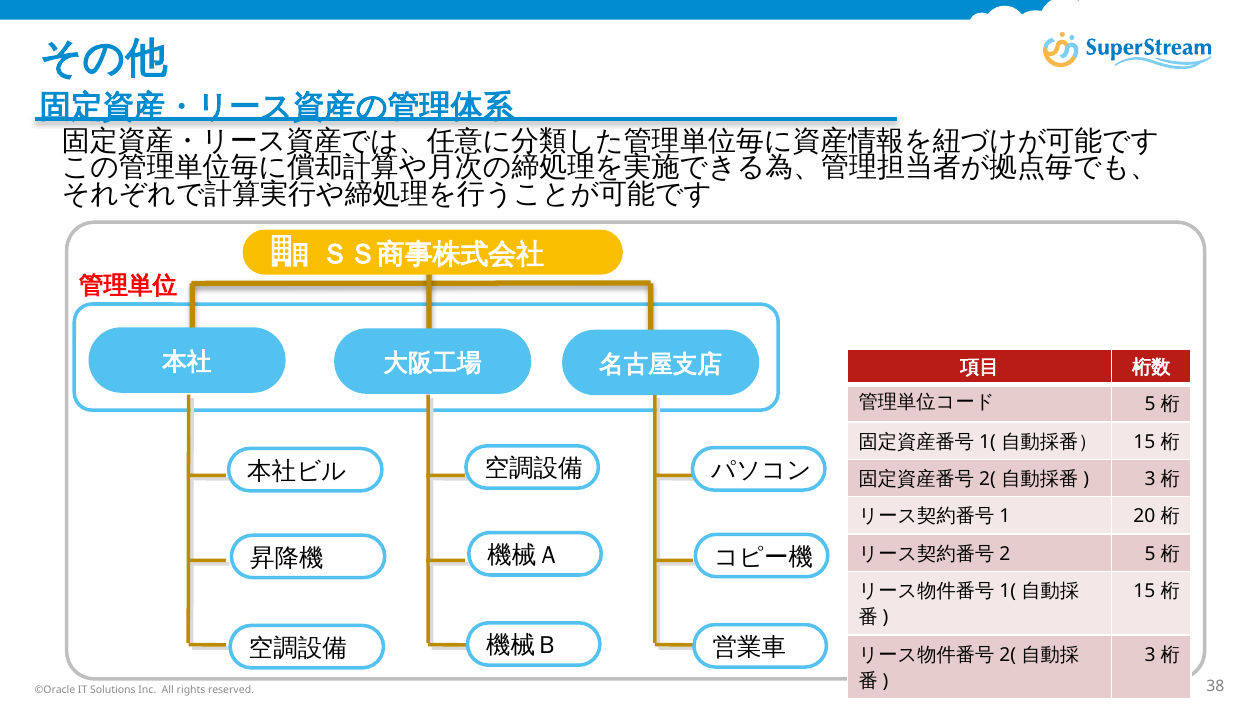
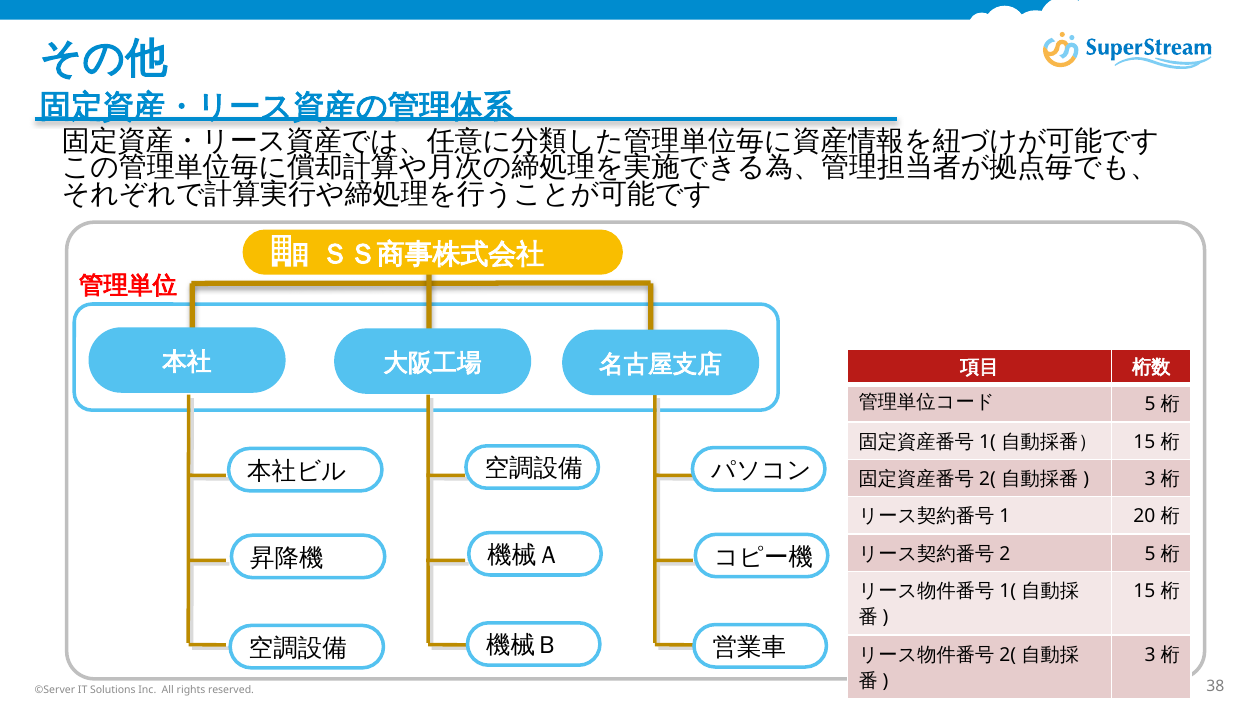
©Oracle: ©Oracle -> ©Server
